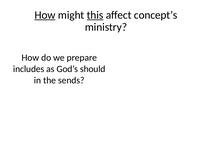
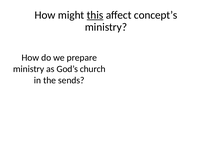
How at (45, 15) underline: present -> none
includes at (29, 69): includes -> ministry
should: should -> church
